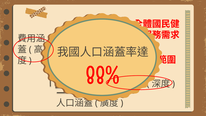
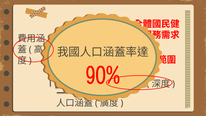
88%: 88% -> 90%
